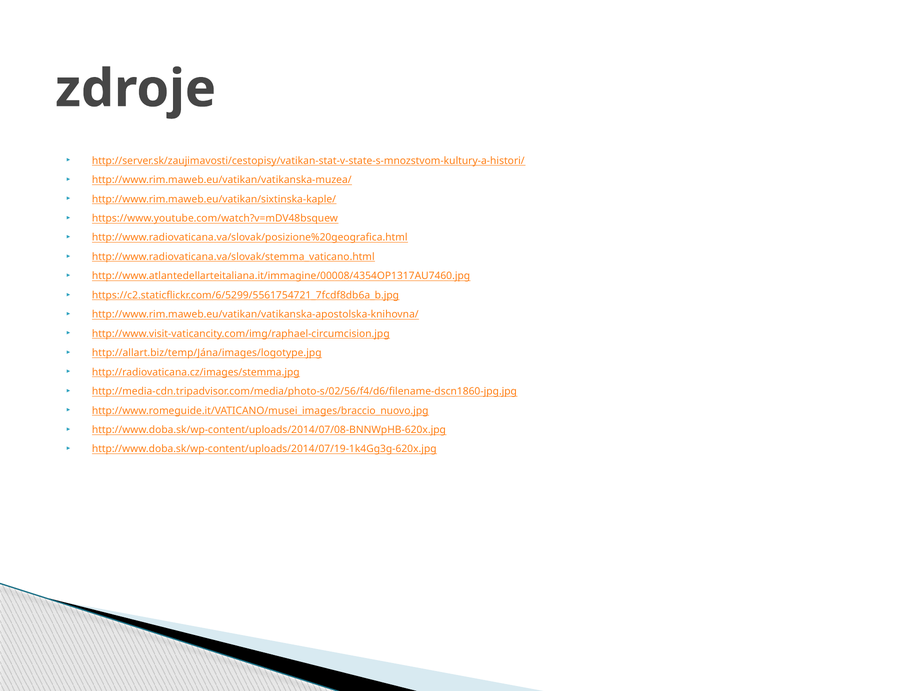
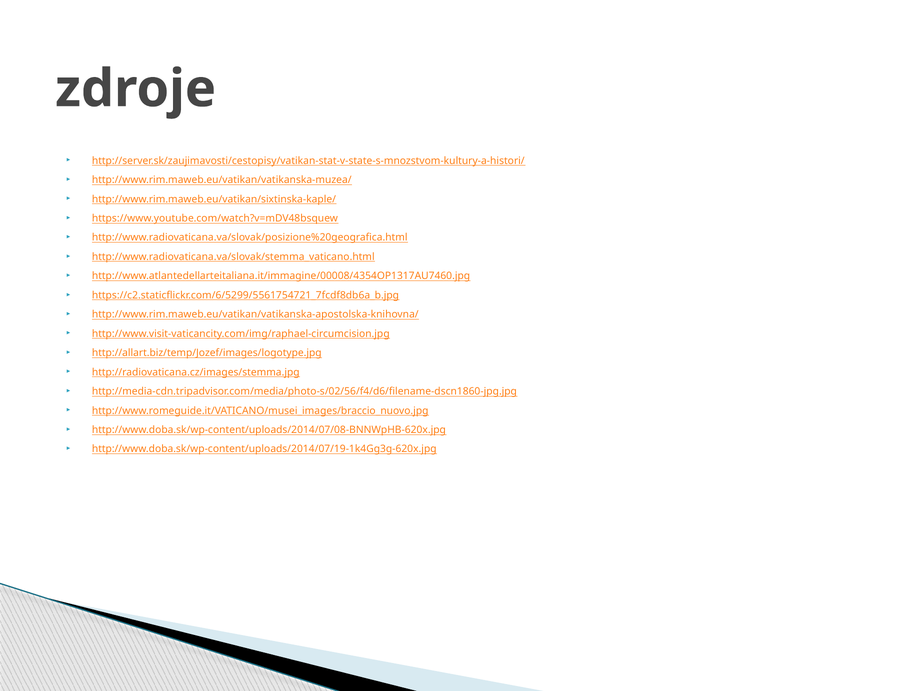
http://allart.biz/temp/Jána/images/logotype.jpg: http://allart.biz/temp/Jána/images/logotype.jpg -> http://allart.biz/temp/Jozef/images/logotype.jpg
